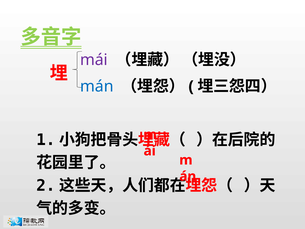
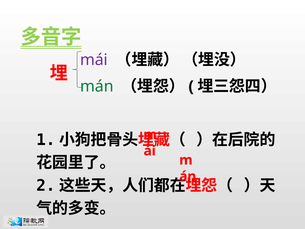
mán colour: blue -> green
